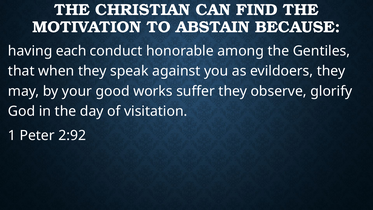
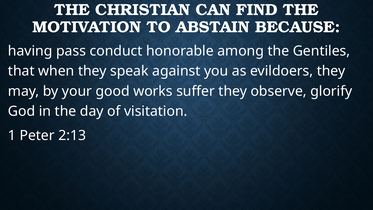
each: each -> pass
2:92: 2:92 -> 2:13
